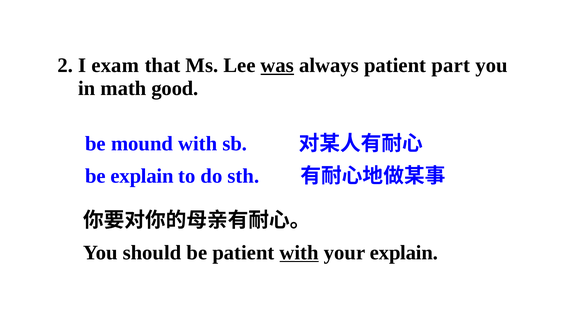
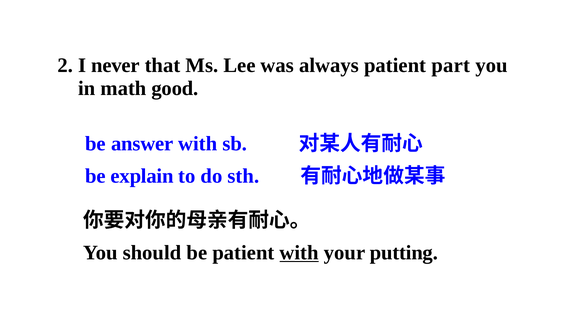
exam: exam -> never
was underline: present -> none
mound: mound -> answer
your explain: explain -> putting
